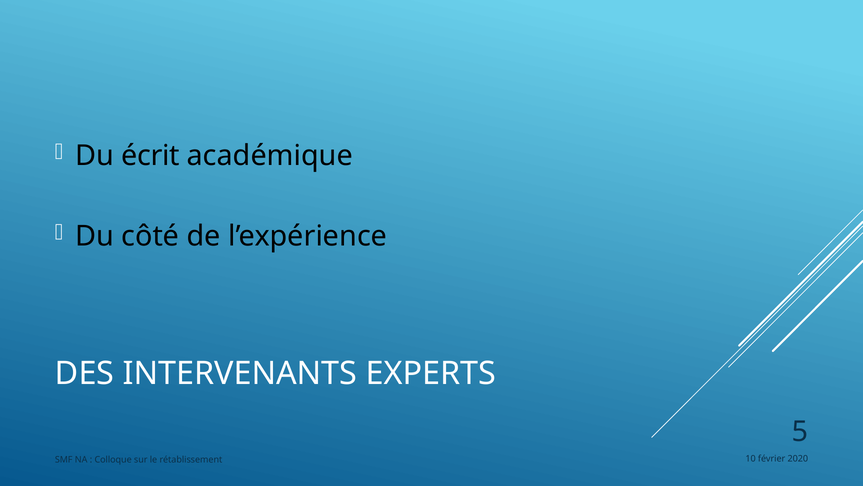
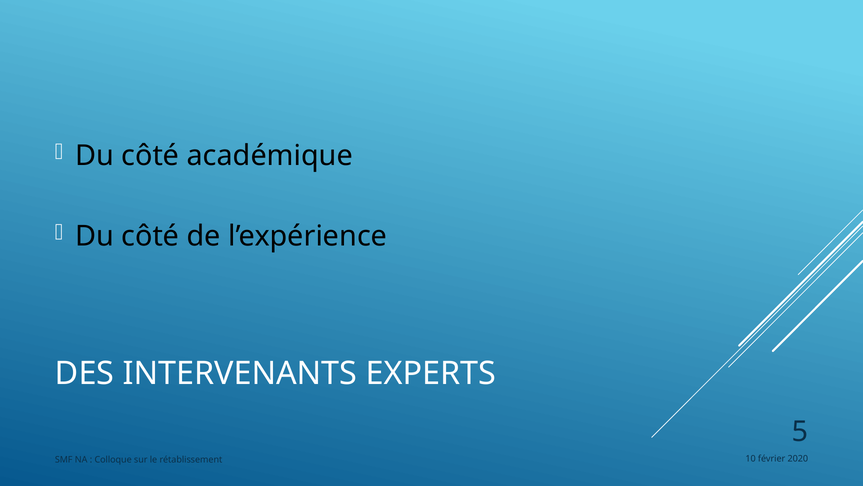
écrit at (150, 156): écrit -> côté
